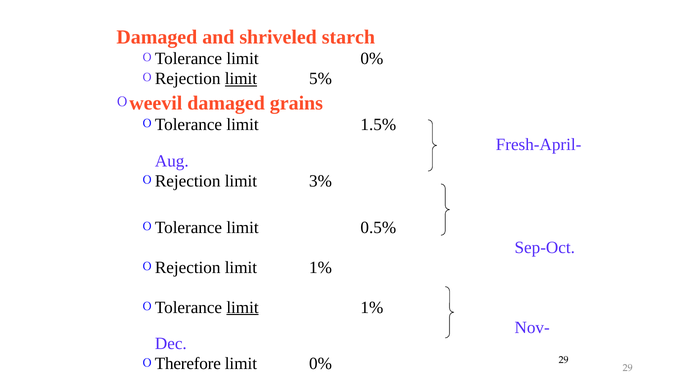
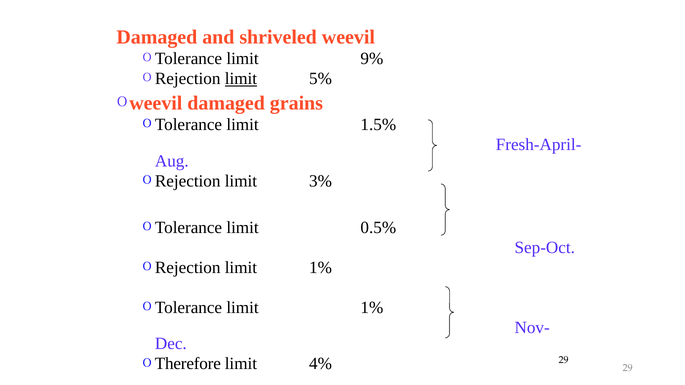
shriveled starch: starch -> weevil
Tolerance limit 0%: 0% -> 9%
limit at (243, 308) underline: present -> none
0% at (321, 364): 0% -> 4%
